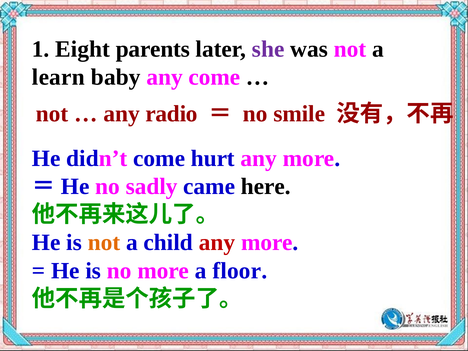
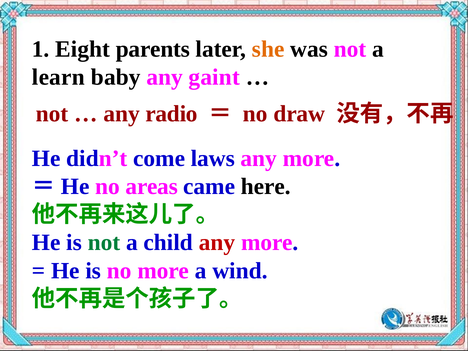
she colour: purple -> orange
any come: come -> gaint
smile: smile -> draw
hurt: hurt -> laws
sadly: sadly -> areas
not at (104, 243) colour: orange -> green
floor: floor -> wind
